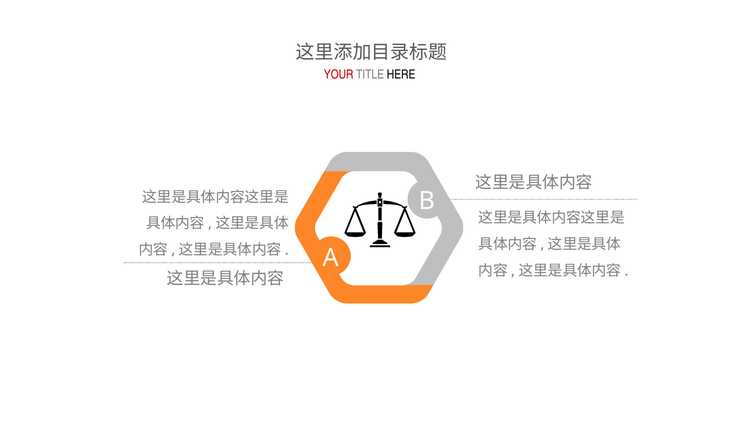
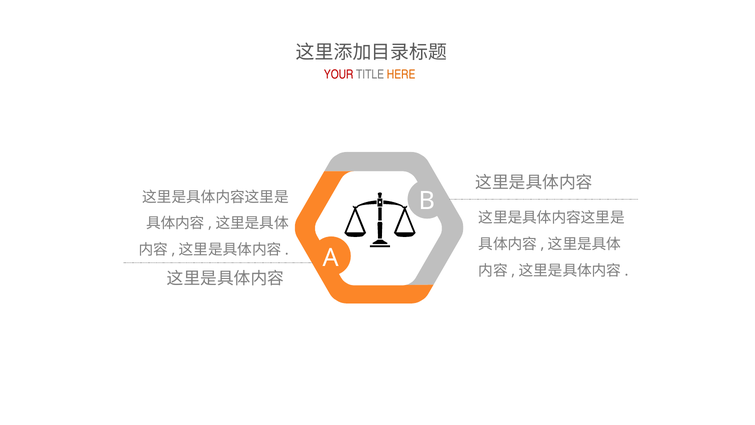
HERE colour: black -> orange
